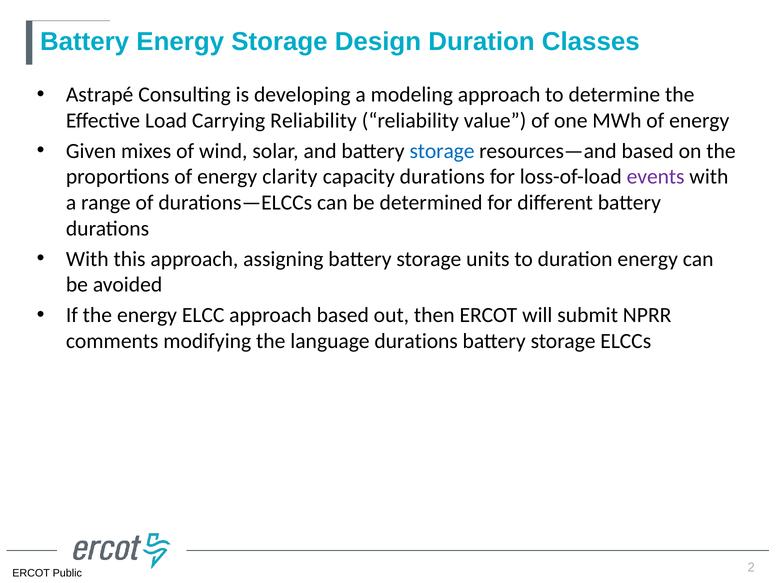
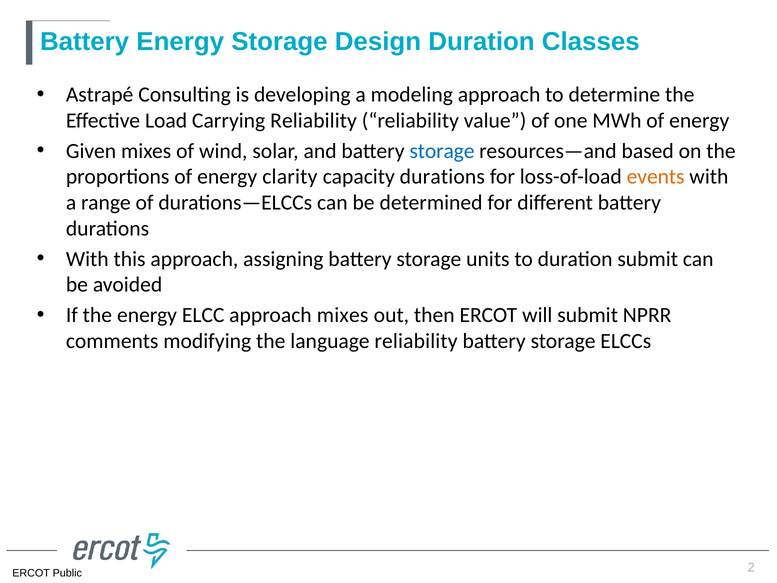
events colour: purple -> orange
duration energy: energy -> submit
approach based: based -> mixes
language durations: durations -> reliability
